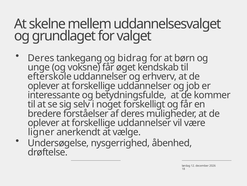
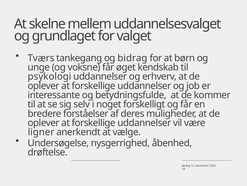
Deres at (41, 58): Deres -> Tværs
efterskole: efterskole -> psykologi
